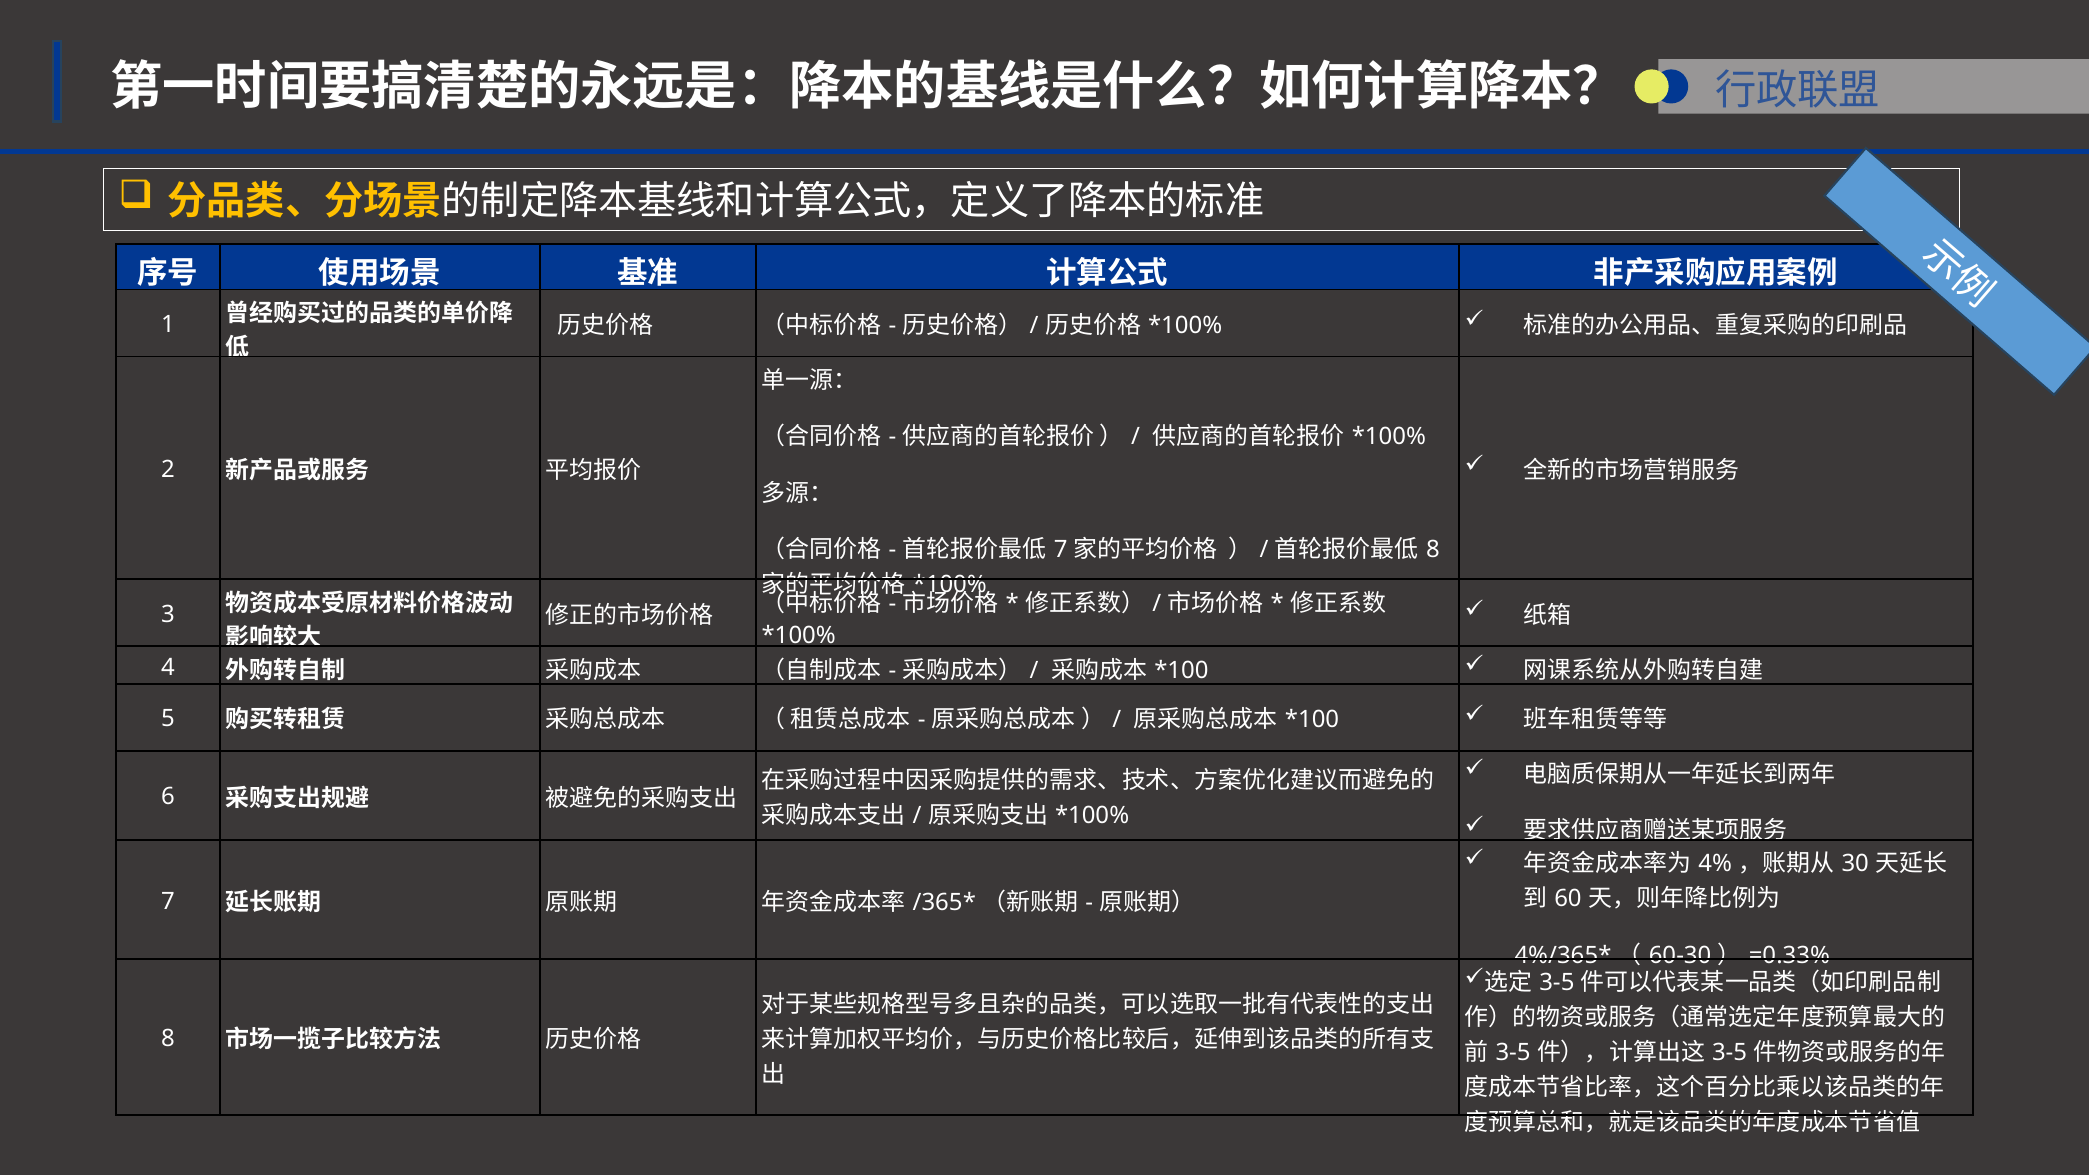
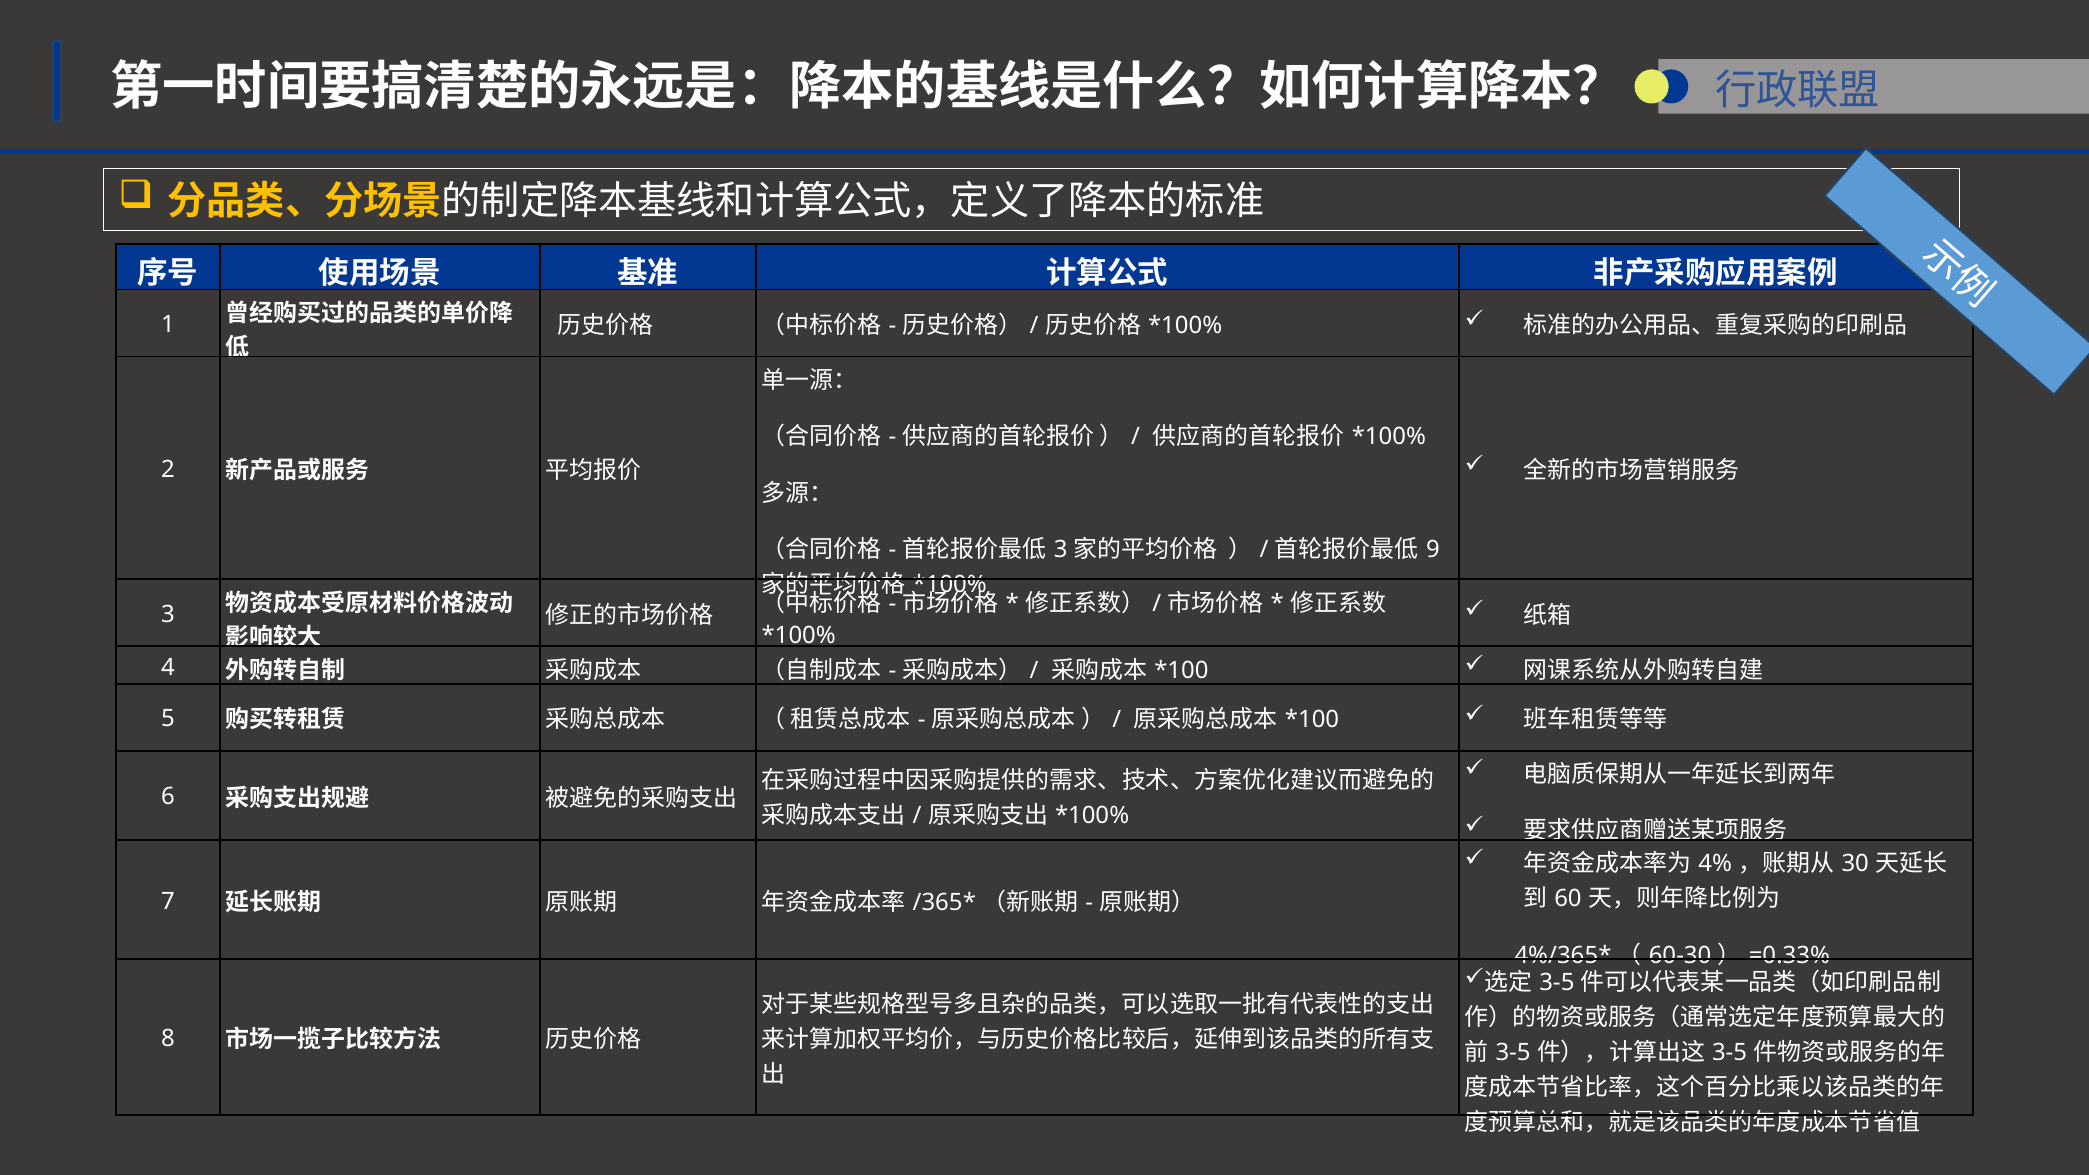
7 at (1061, 550): 7 -> 3
8 at (1433, 550): 8 -> 9
